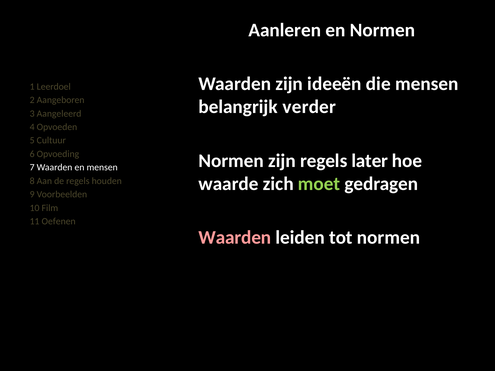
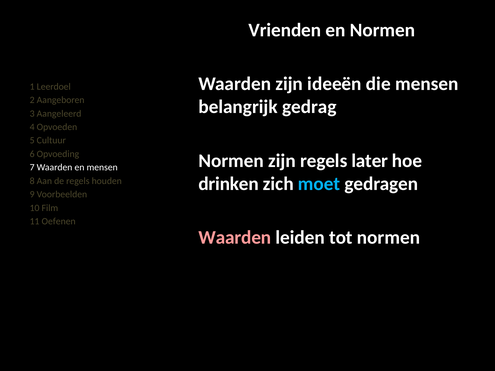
Aanleren: Aanleren -> Vrienden
verder: verder -> gedrag
waarde: waarde -> drinken
moet colour: light green -> light blue
